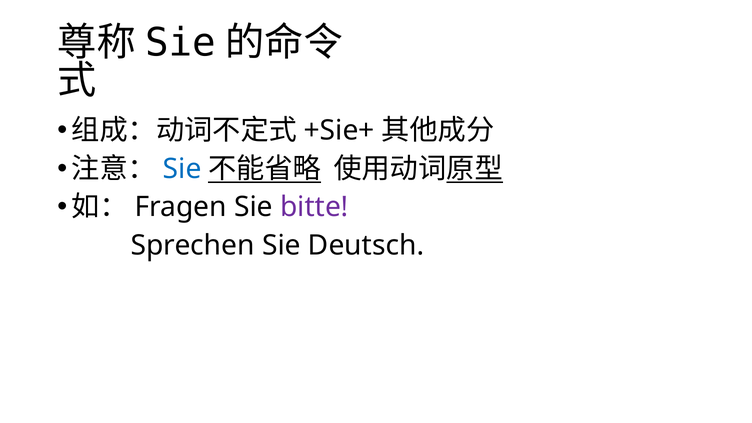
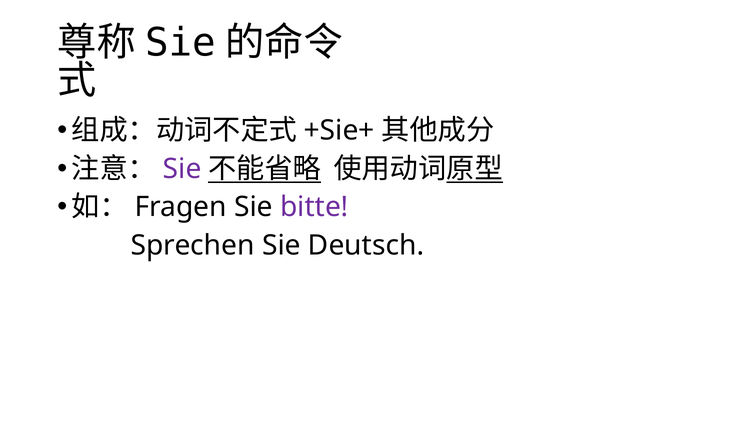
Sie at (182, 169) colour: blue -> purple
